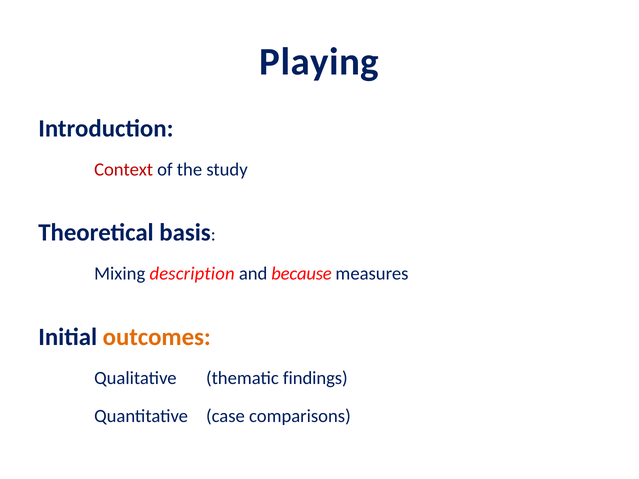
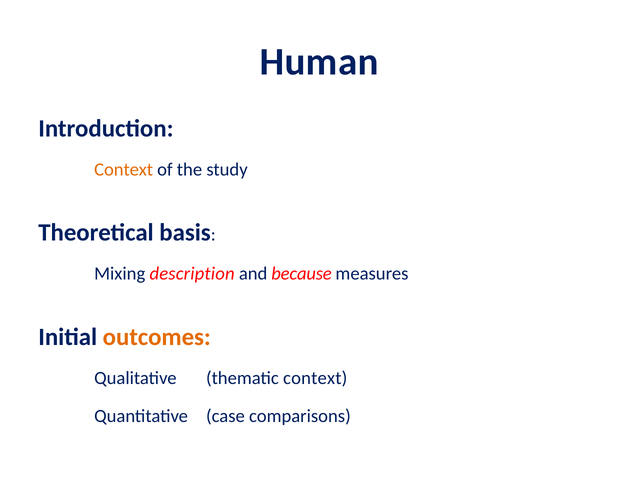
Playing: Playing -> Human
Context at (124, 170) colour: red -> orange
thematic findings: findings -> context
